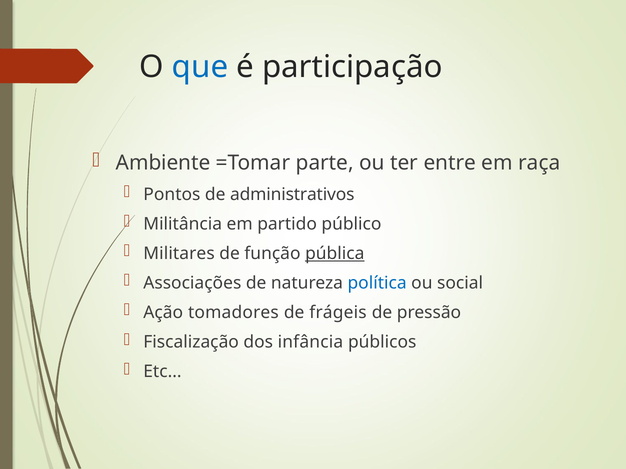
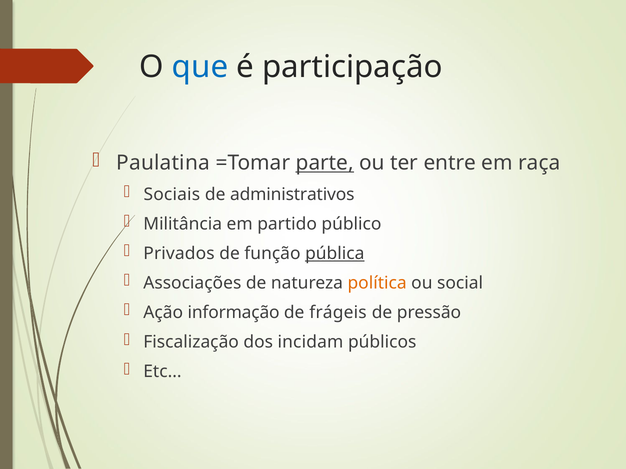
Ambiente: Ambiente -> Paulatina
parte underline: none -> present
Pontos: Pontos -> Sociais
Militares: Militares -> Privados
política colour: blue -> orange
tomadores: tomadores -> informação
infância: infância -> incidam
